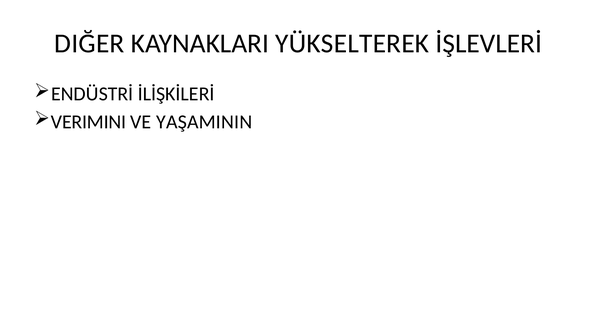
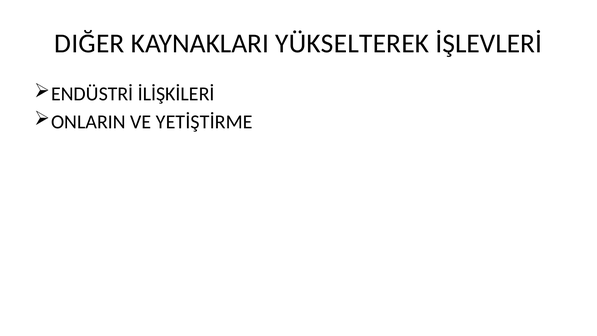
VERIMINI: VERIMINI -> ONLARIN
YAŞAMININ: YAŞAMININ -> YETİŞTİRME
